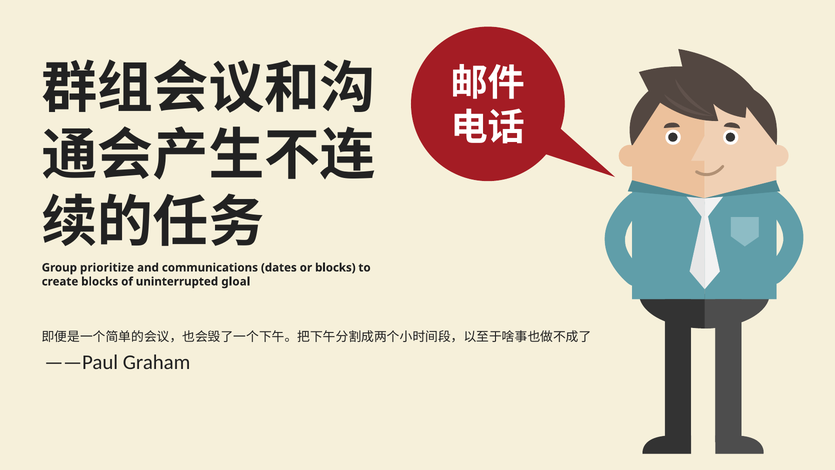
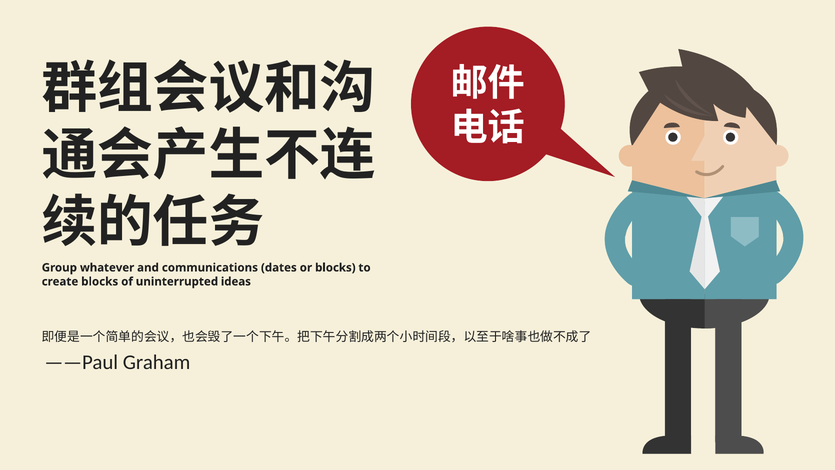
prioritize: prioritize -> whatever
gloal: gloal -> ideas
